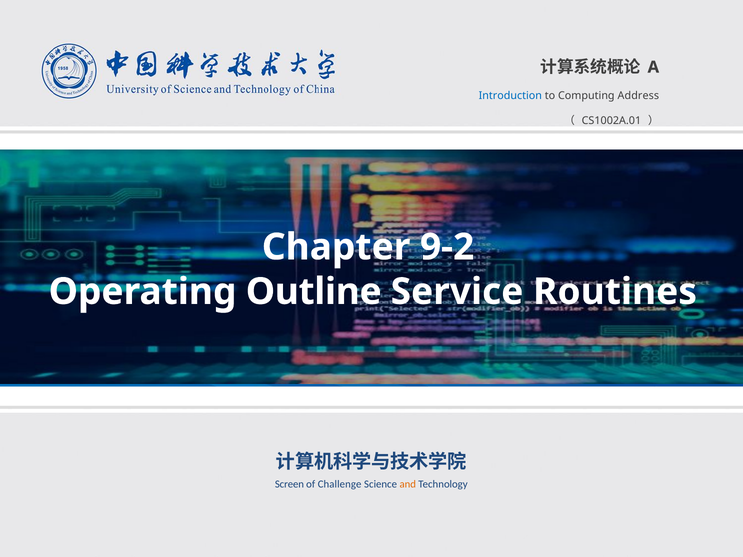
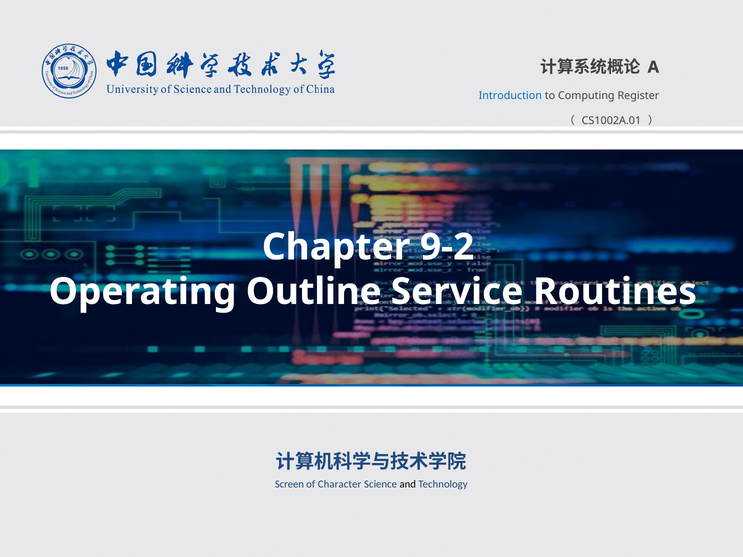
Address: Address -> Register
Challenge: Challenge -> Character
and colour: orange -> black
